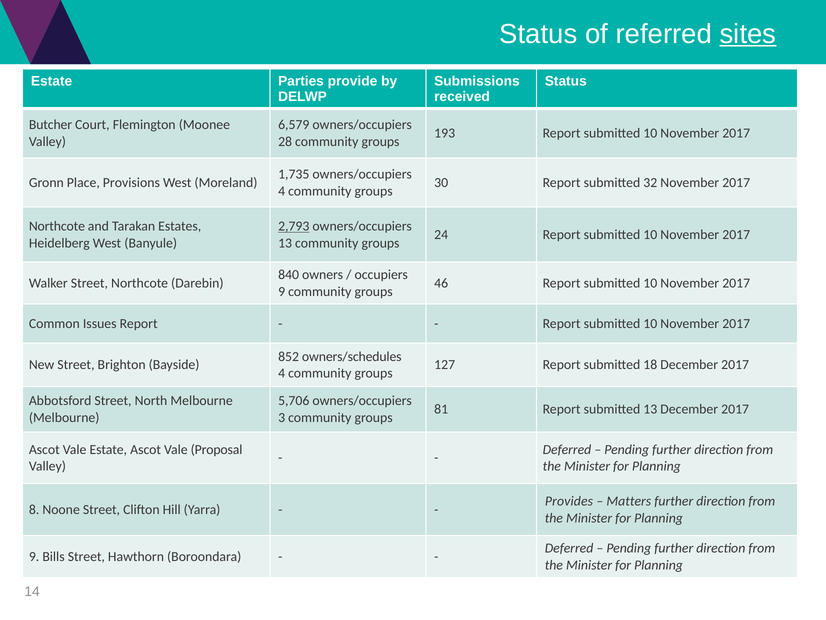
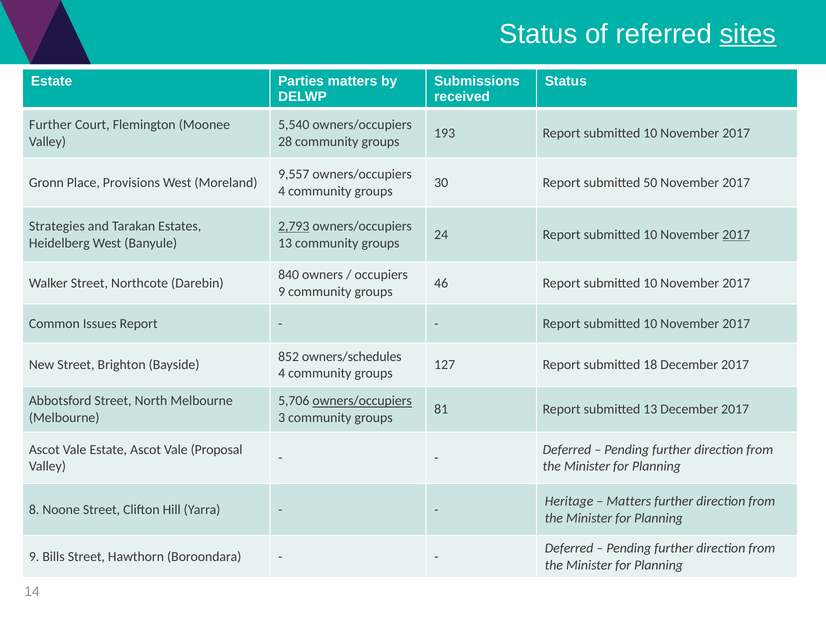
Parties provide: provide -> matters
Butcher at (51, 125): Butcher -> Further
6,579: 6,579 -> 5,540
1,735: 1,735 -> 9,557
32: 32 -> 50
Northcote at (57, 226): Northcote -> Strategies
2017 at (736, 235) underline: none -> present
owners/occupiers at (362, 401) underline: none -> present
Provides: Provides -> Heritage
